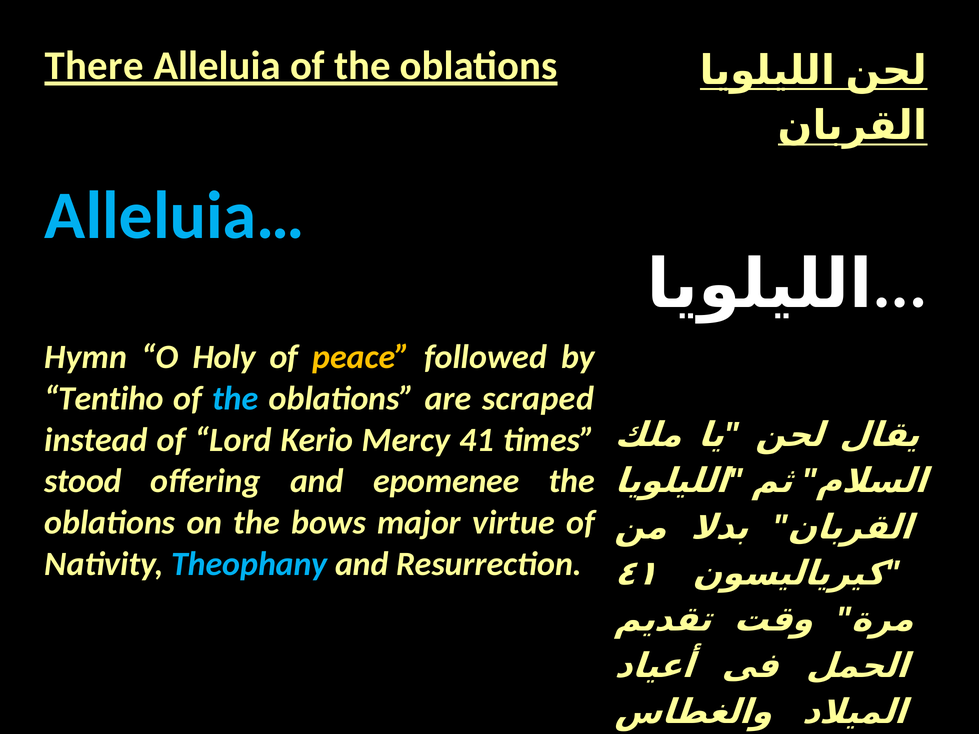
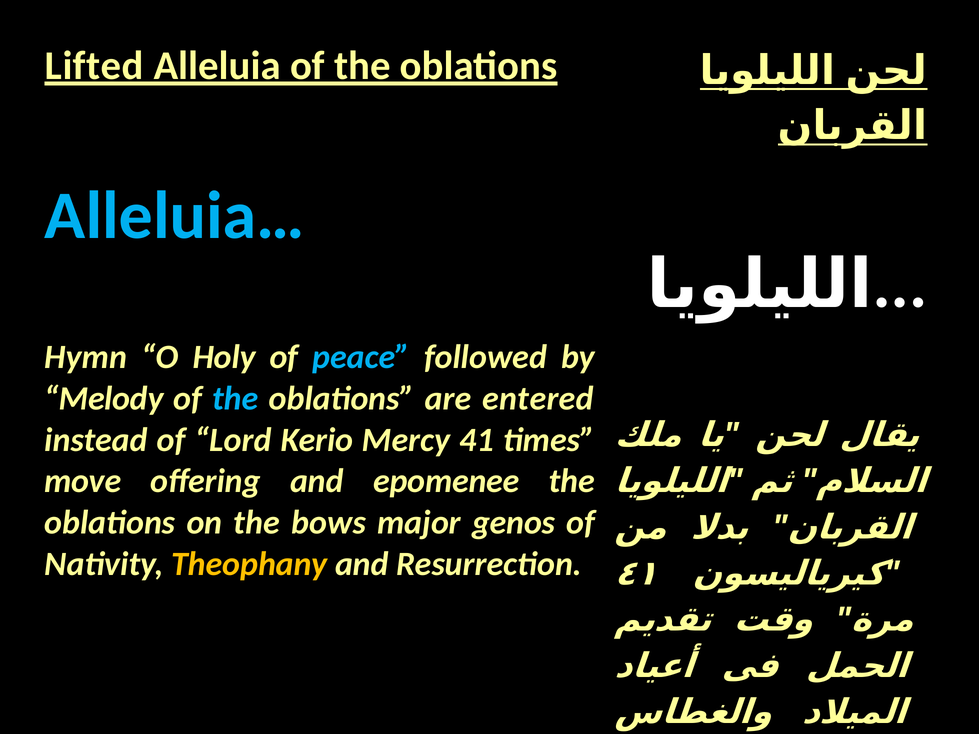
There: There -> Lifted
peace colour: yellow -> light blue
Tentiho: Tentiho -> Melody
scraped: scraped -> entered
stood: stood -> move
virtue: virtue -> genos
Theophany colour: light blue -> yellow
